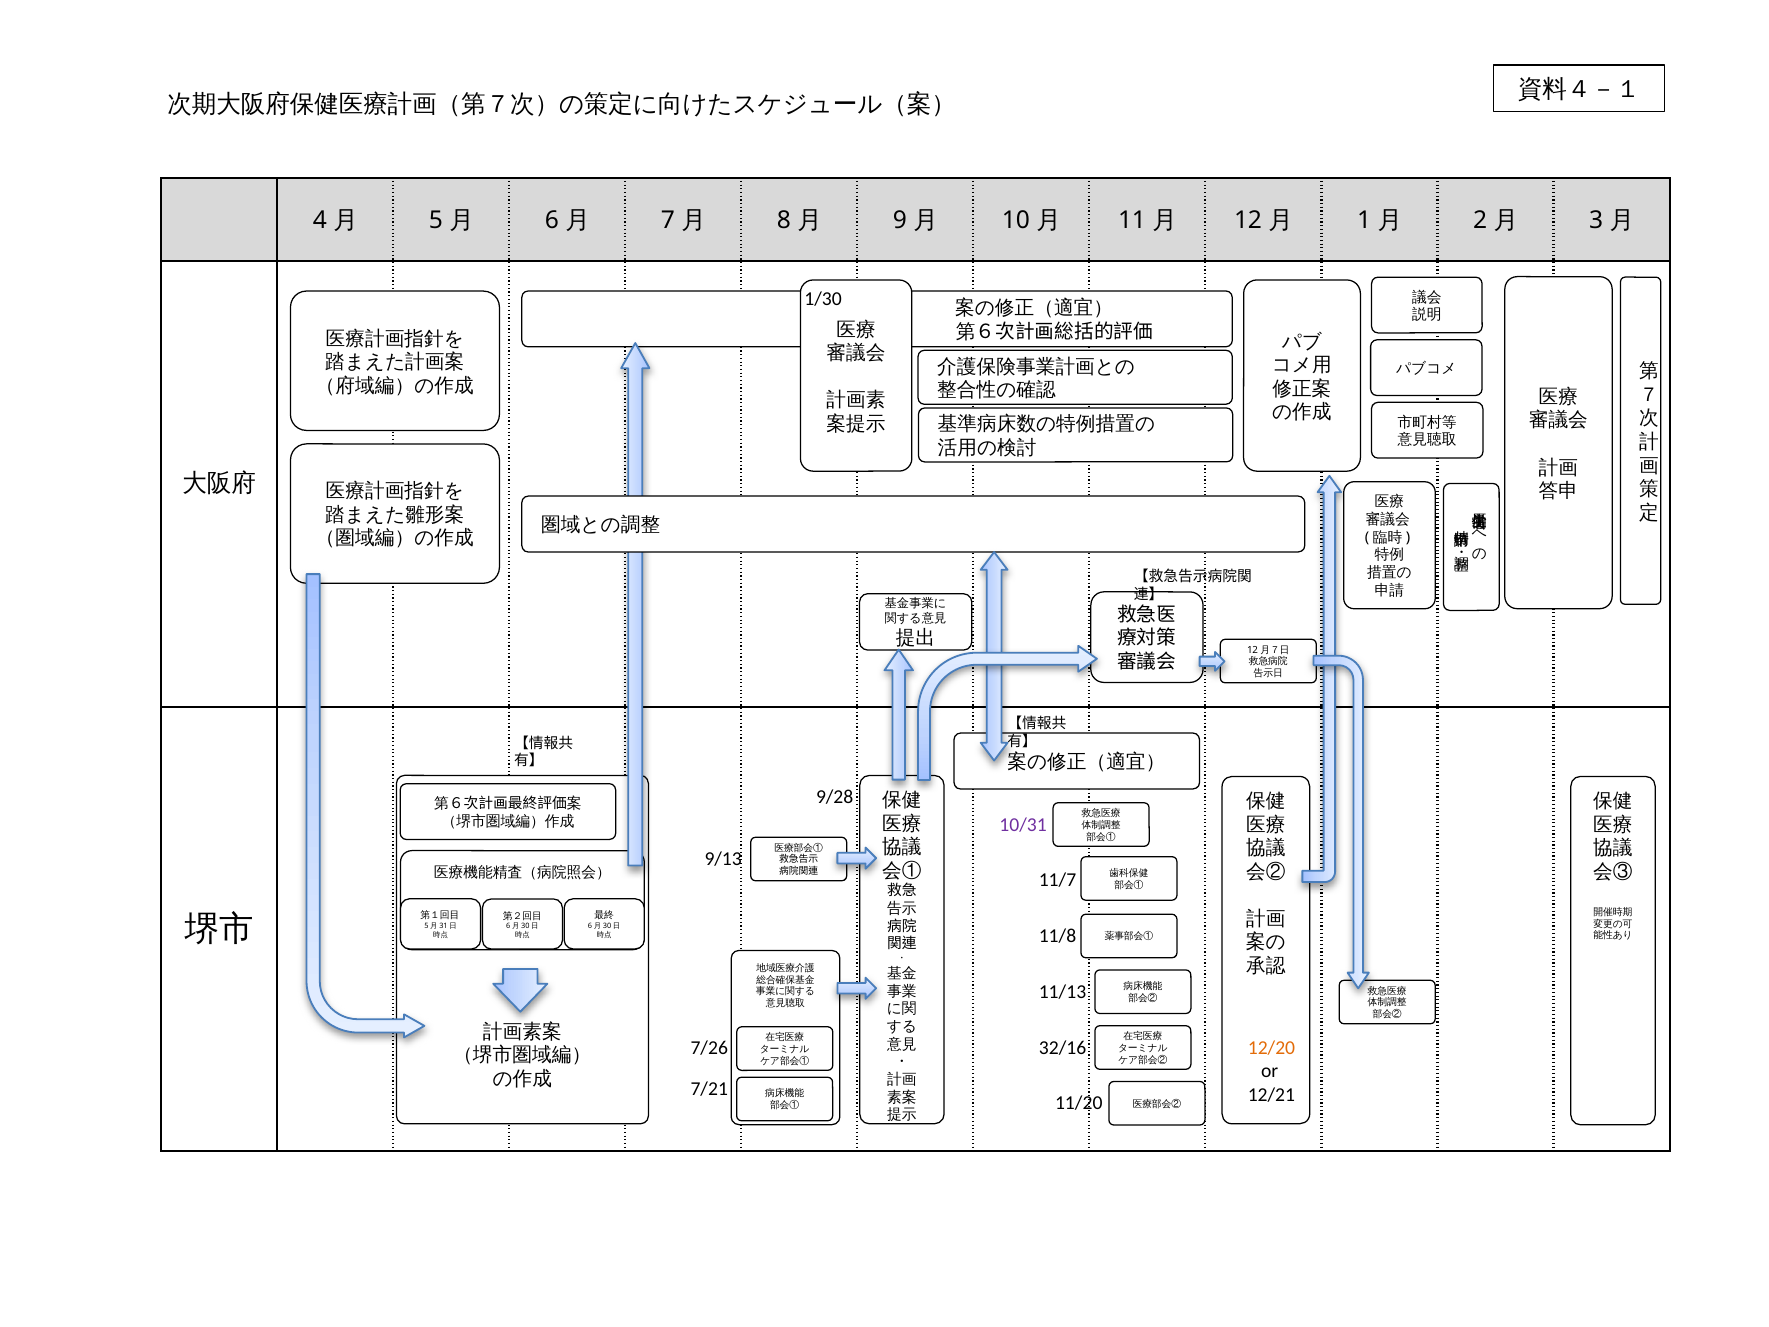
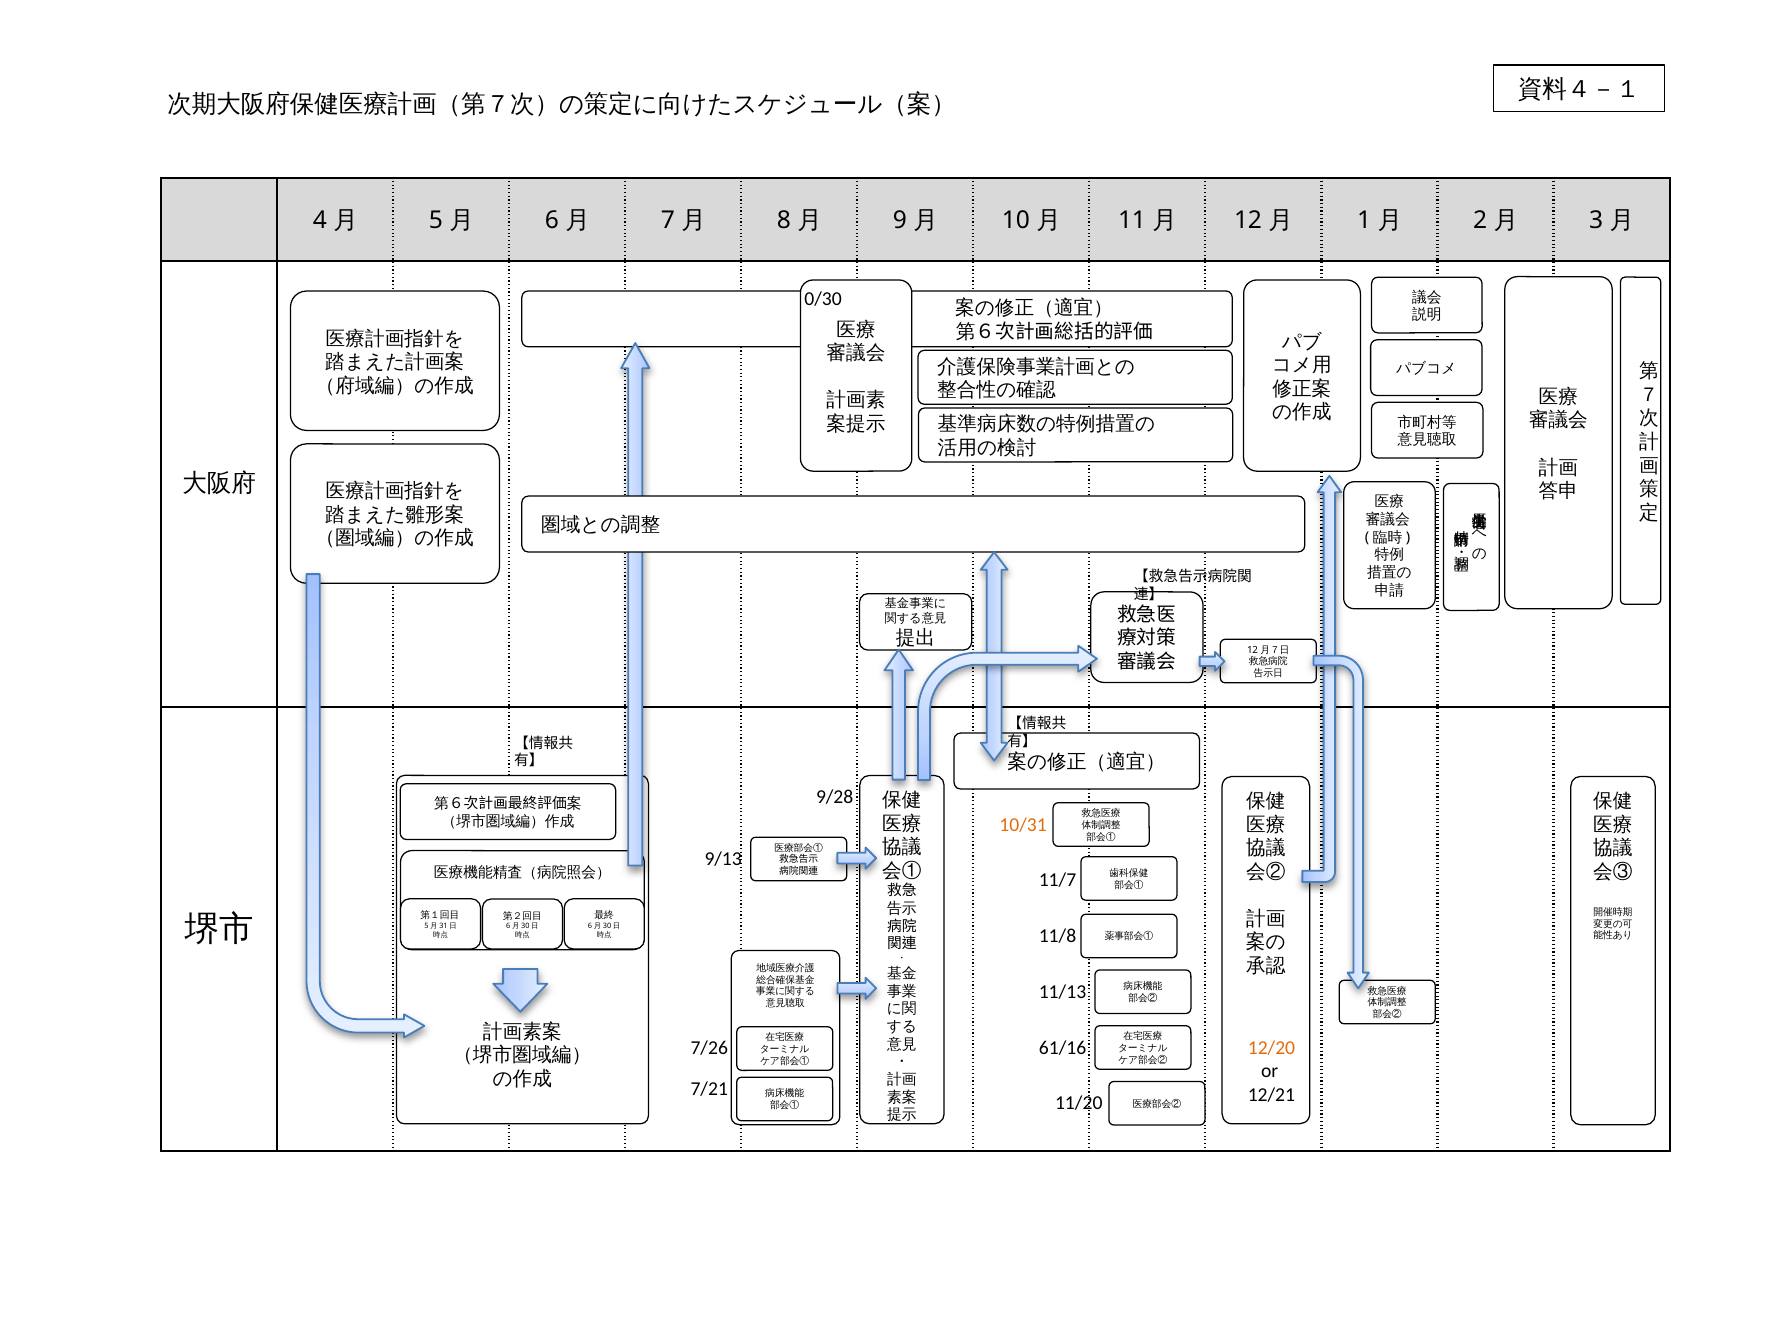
1/30: 1/30 -> 0/30
10/31 colour: purple -> orange
32/16: 32/16 -> 61/16
